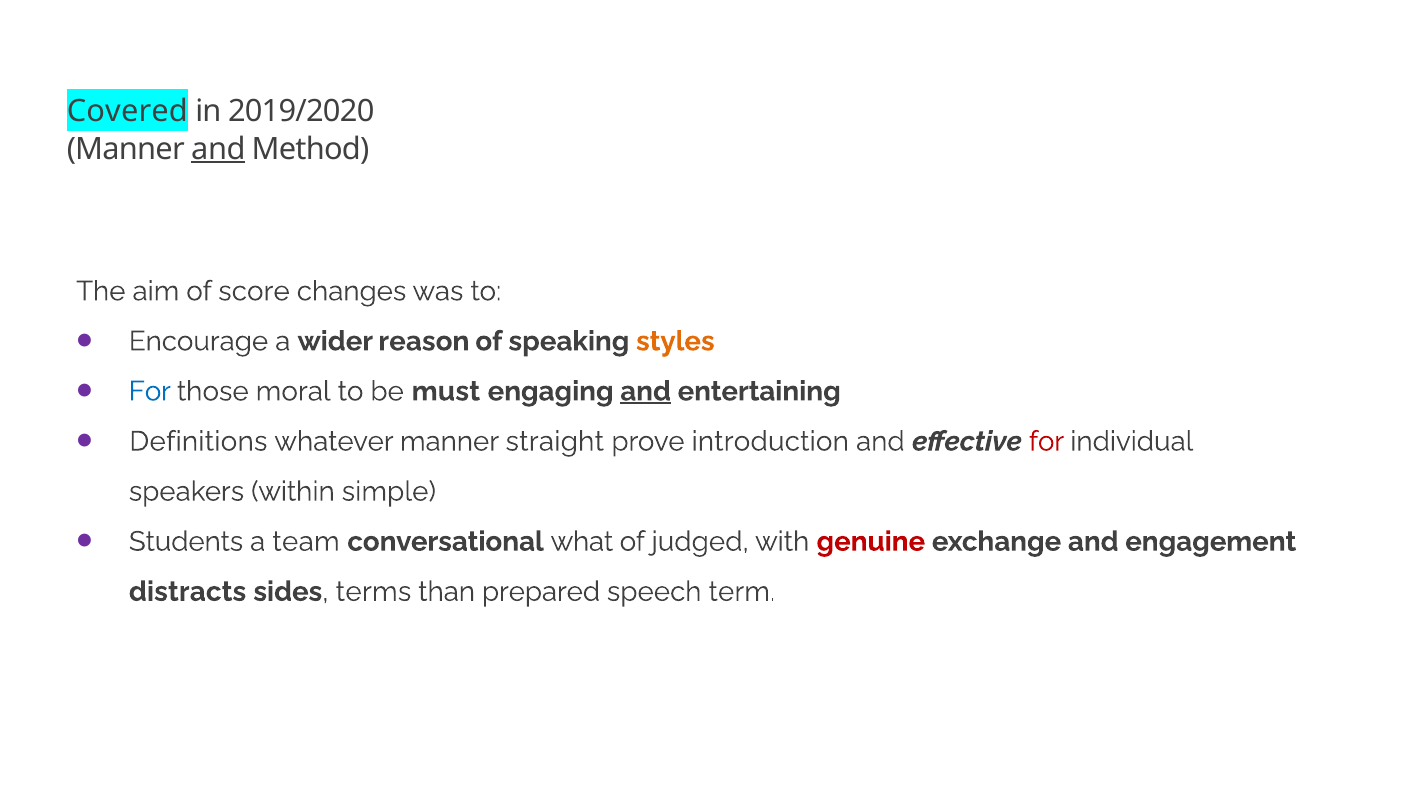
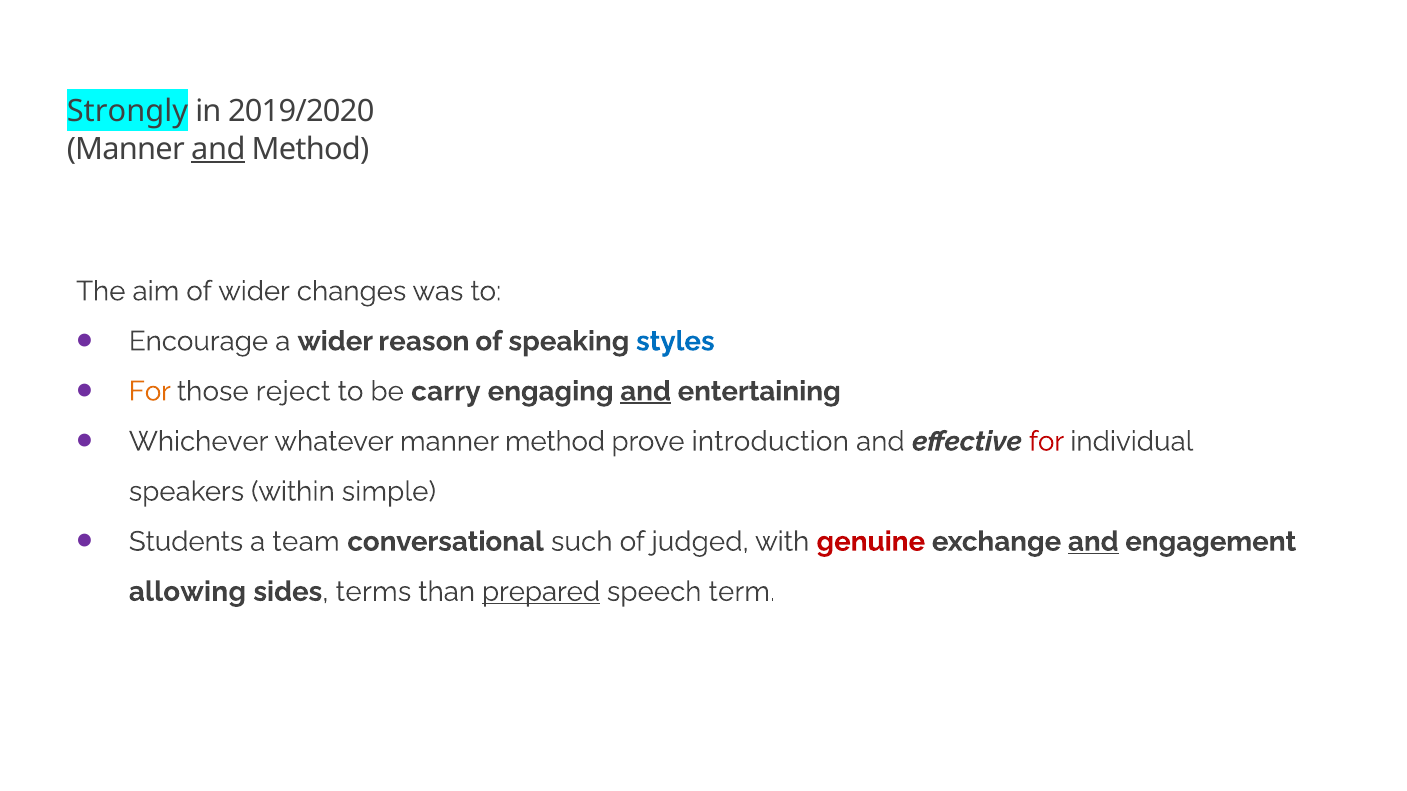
Covered: Covered -> Strongly
of score: score -> wider
styles colour: orange -> blue
For at (150, 392) colour: blue -> orange
moral: moral -> reject
must: must -> carry
Definitions: Definitions -> Whichever
manner straight: straight -> method
what: what -> such
and at (1093, 542) underline: none -> present
distracts: distracts -> allowing
prepared underline: none -> present
